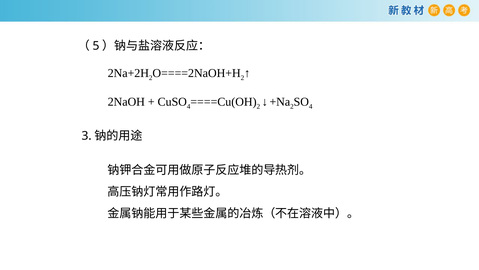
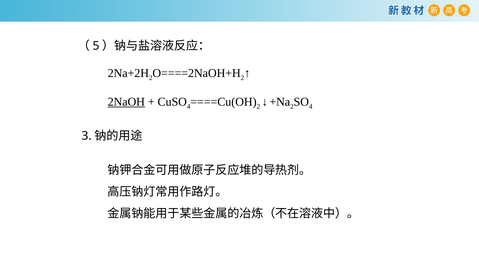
2NaOH underline: none -> present
